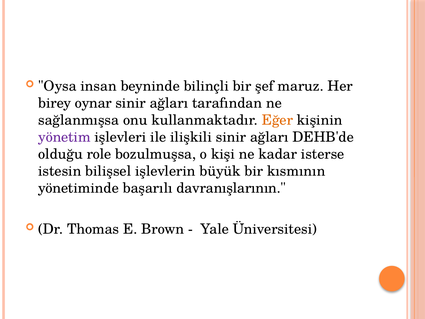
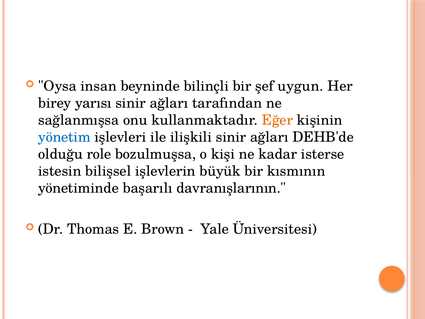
maruz: maruz -> uygun
oynar: oynar -> yarısı
yönetim colour: purple -> blue
